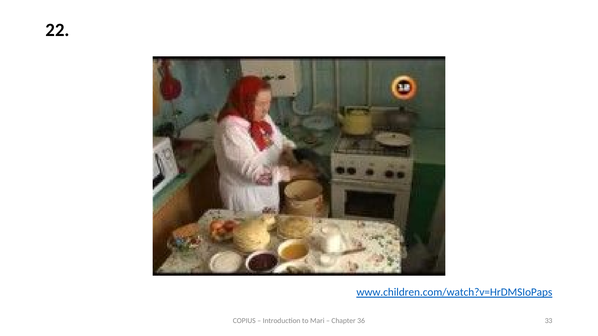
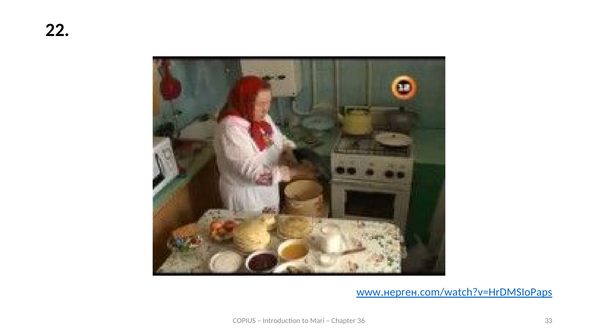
www.children.com/watch?v=HrDMSIoPaps: www.children.com/watch?v=HrDMSIoPaps -> www.нерген.com/watch?v=HrDMSIoPaps
